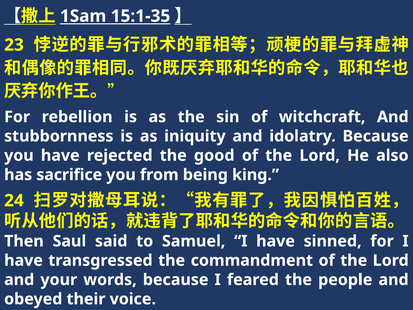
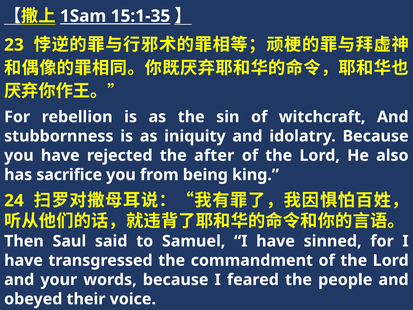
good: good -> after
